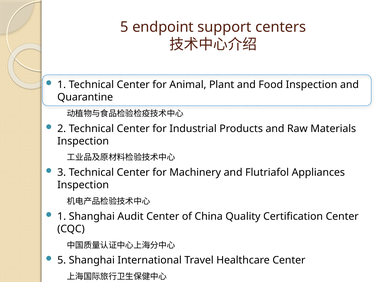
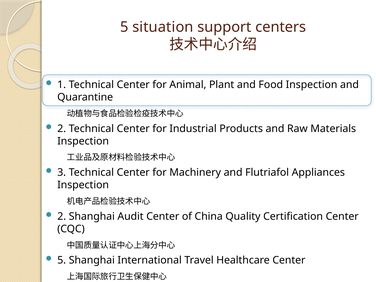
endpoint: endpoint -> situation
1 at (62, 216): 1 -> 2
